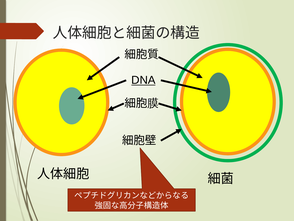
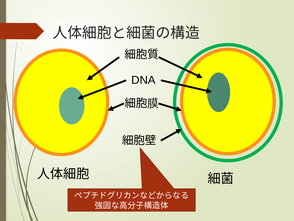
DNA underline: present -> none
